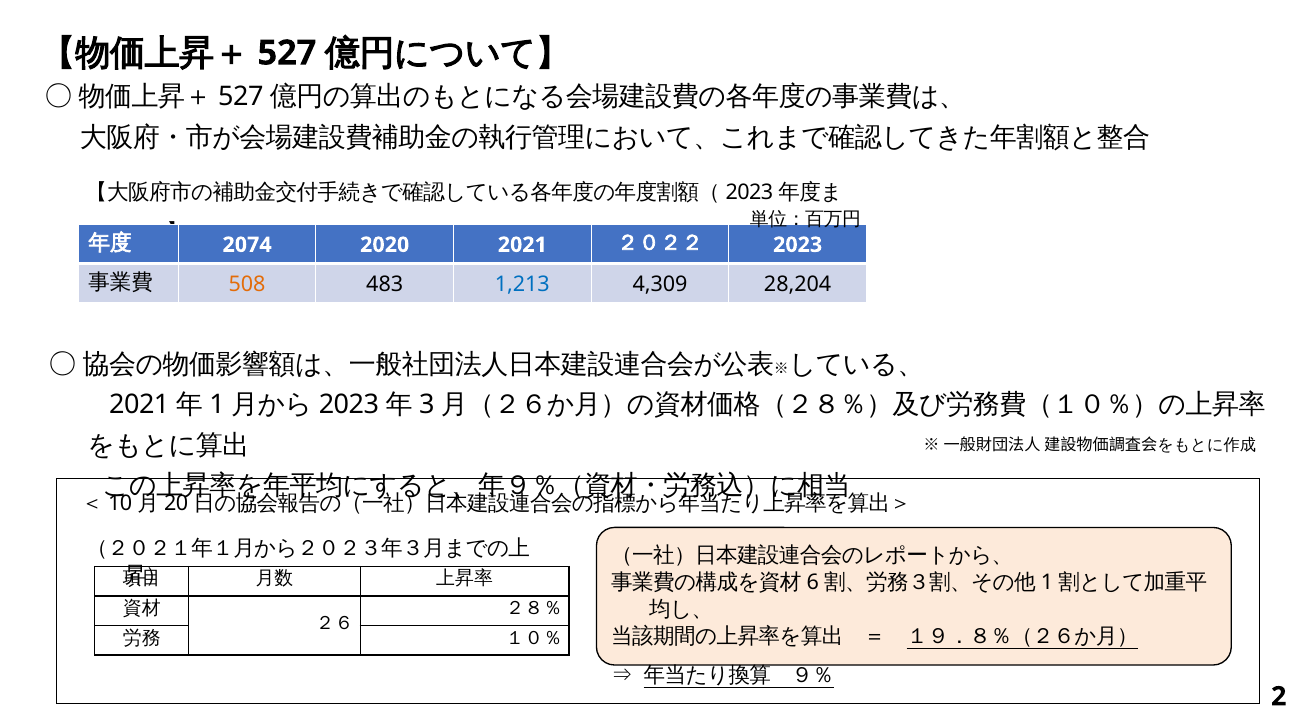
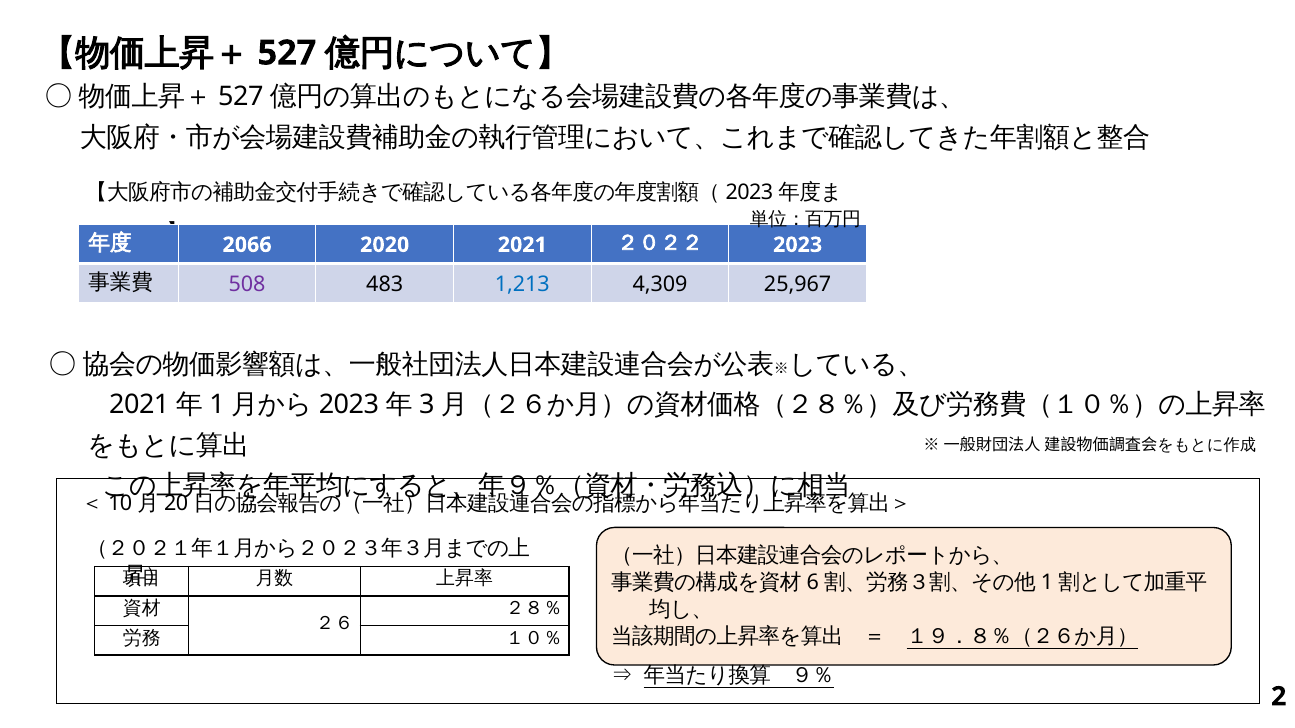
2074: 2074 -> 2066
508 colour: orange -> purple
28,204: 28,204 -> 25,967
